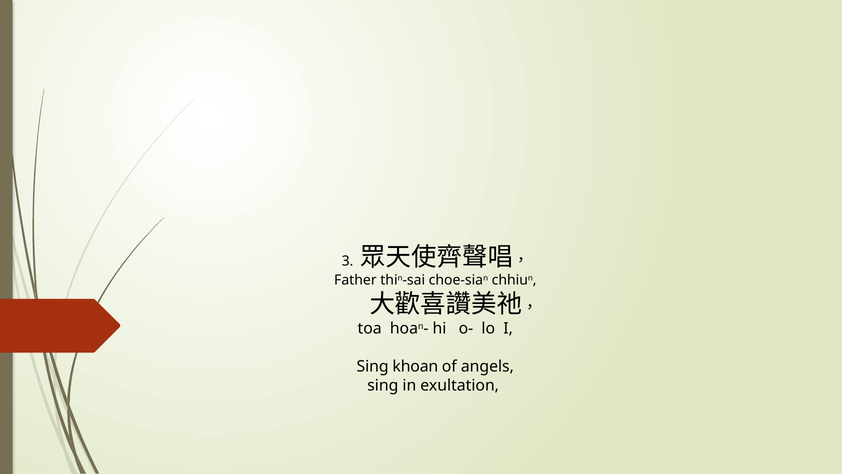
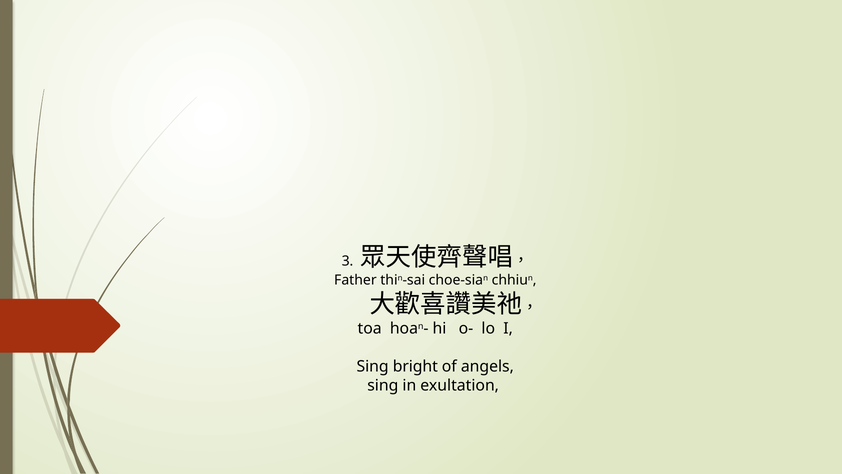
khoan: khoan -> bright
